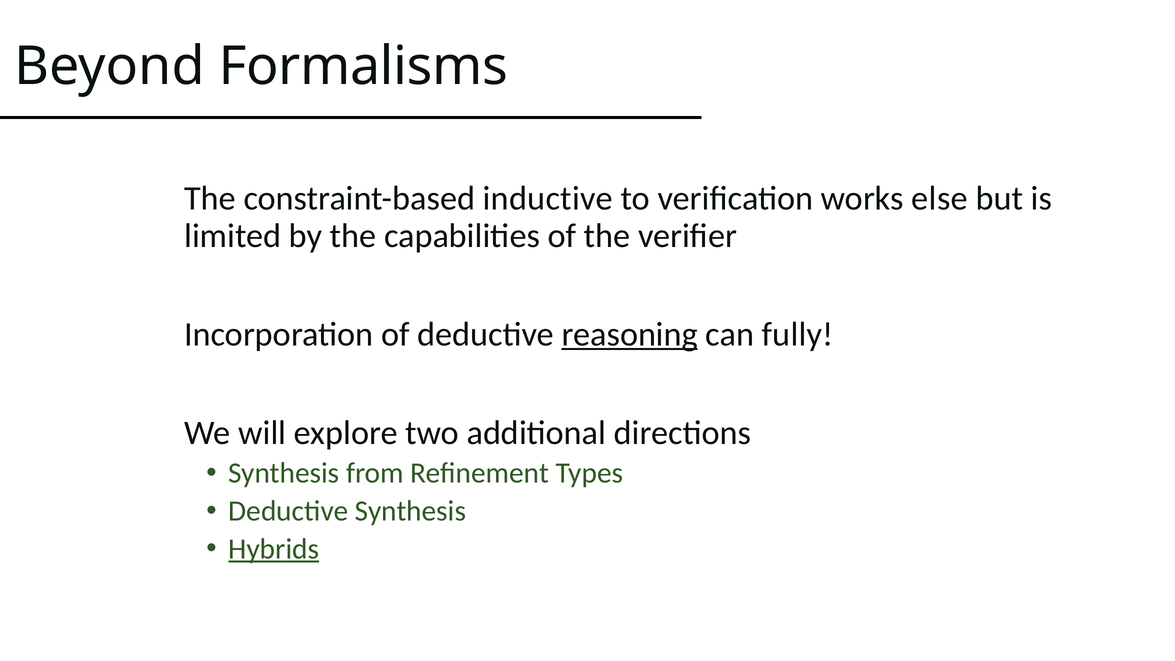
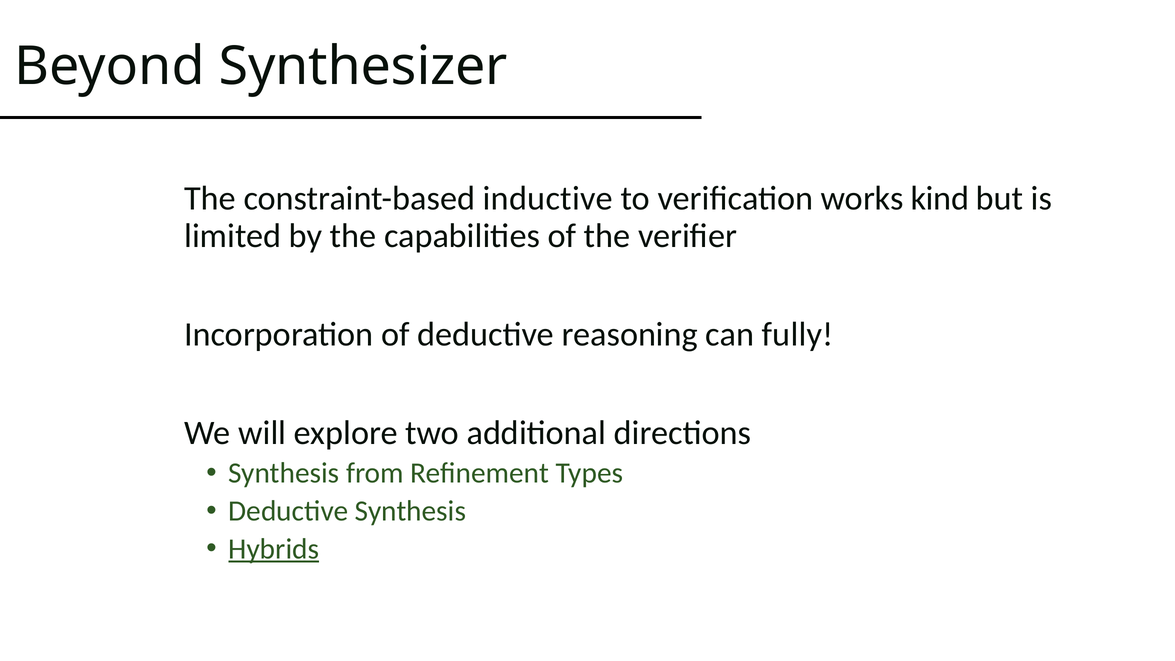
Formalisms: Formalisms -> Synthesizer
else: else -> kind
reasoning underline: present -> none
